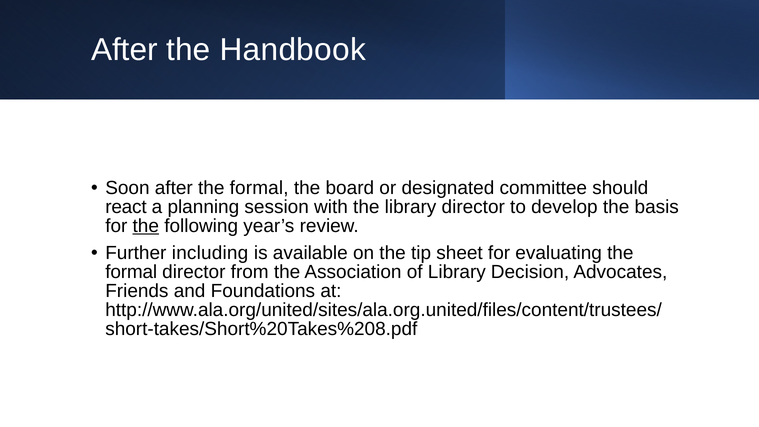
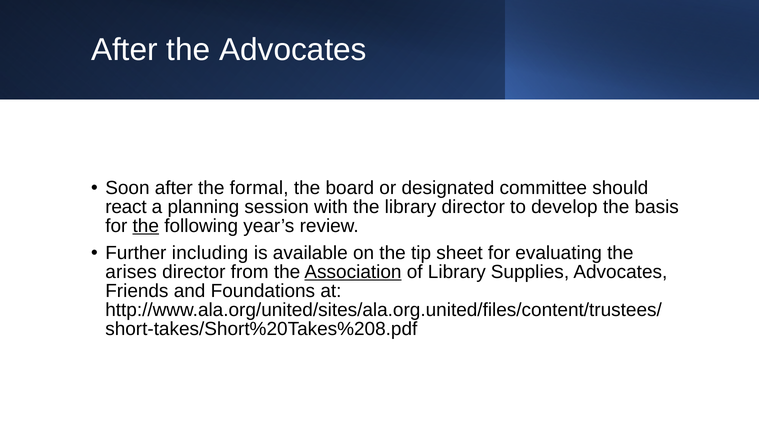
the Handbook: Handbook -> Advocates
formal at (131, 272): formal -> arises
Association underline: none -> present
Decision: Decision -> Supplies
